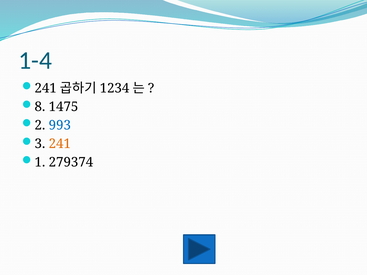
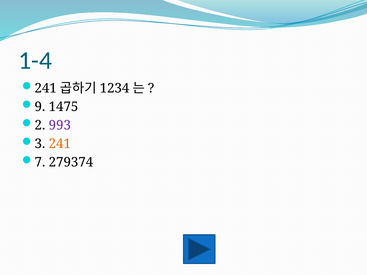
8: 8 -> 9
993 colour: blue -> purple
1: 1 -> 7
